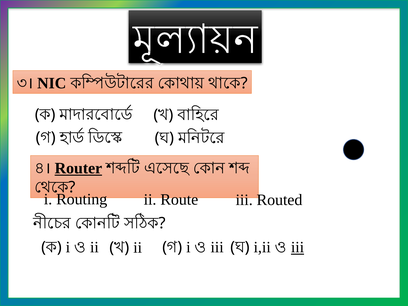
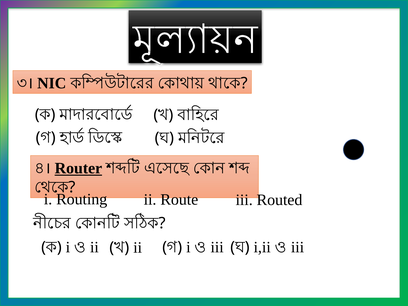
iii at (297, 247) underline: present -> none
